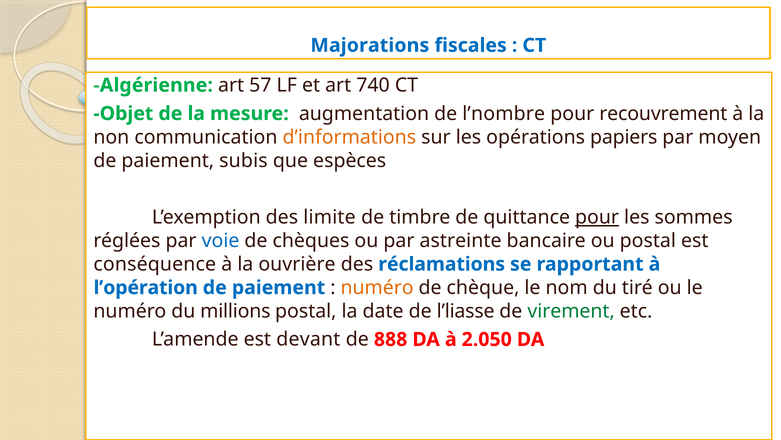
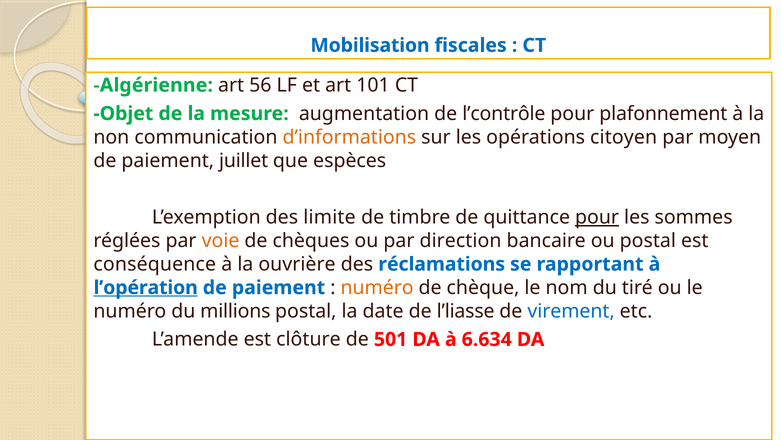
Majorations: Majorations -> Mobilisation
57: 57 -> 56
740: 740 -> 101
l’nombre: l’nombre -> l’contrôle
recouvrement: recouvrement -> plafonnement
papiers: papiers -> citoyen
subis: subis -> juillet
voie colour: blue -> orange
astreinte: astreinte -> direction
l’opération underline: none -> present
virement colour: green -> blue
devant: devant -> clôture
888: 888 -> 501
2.050: 2.050 -> 6.634
